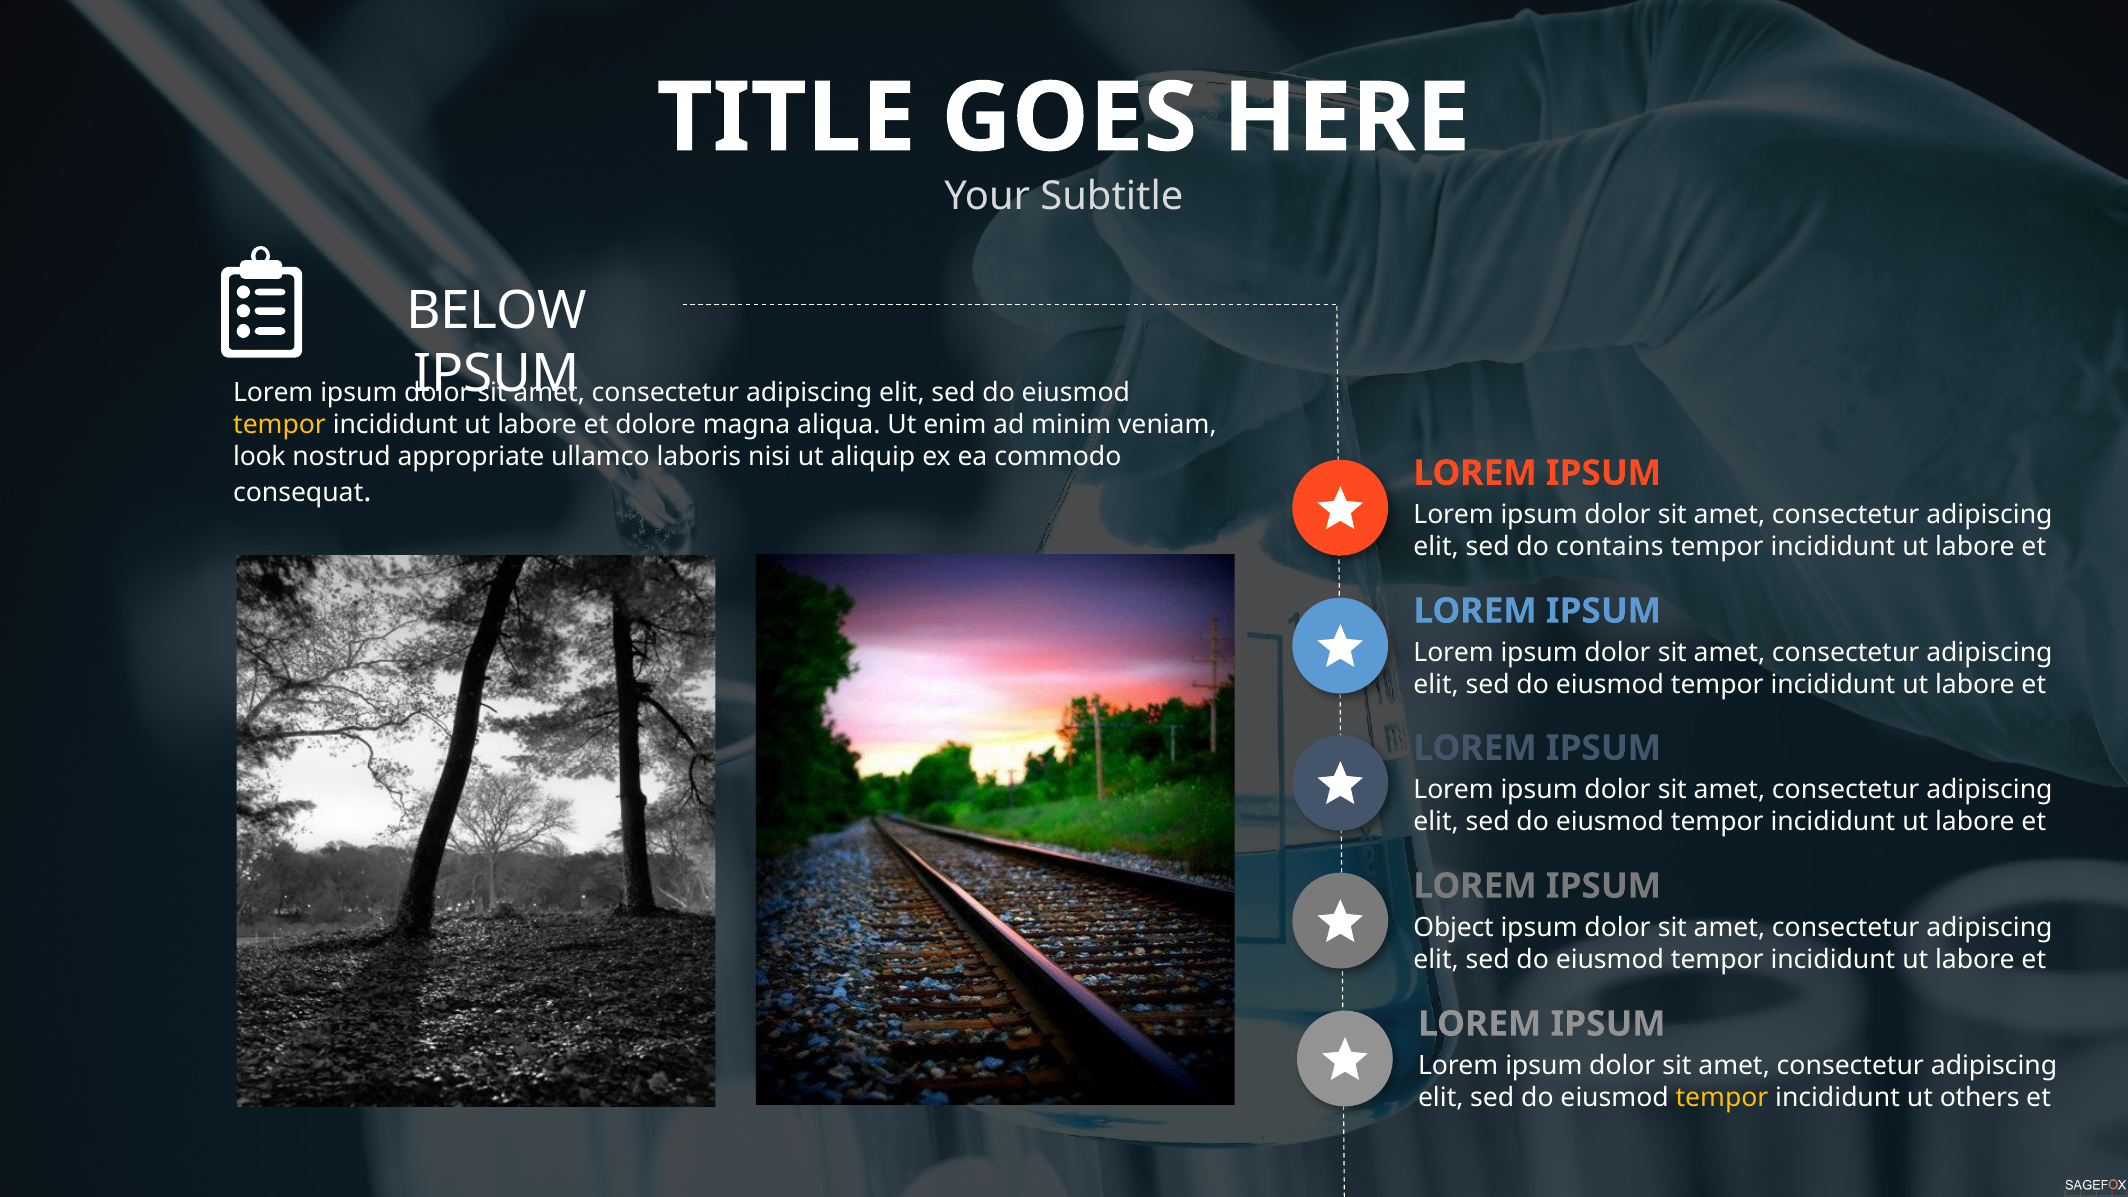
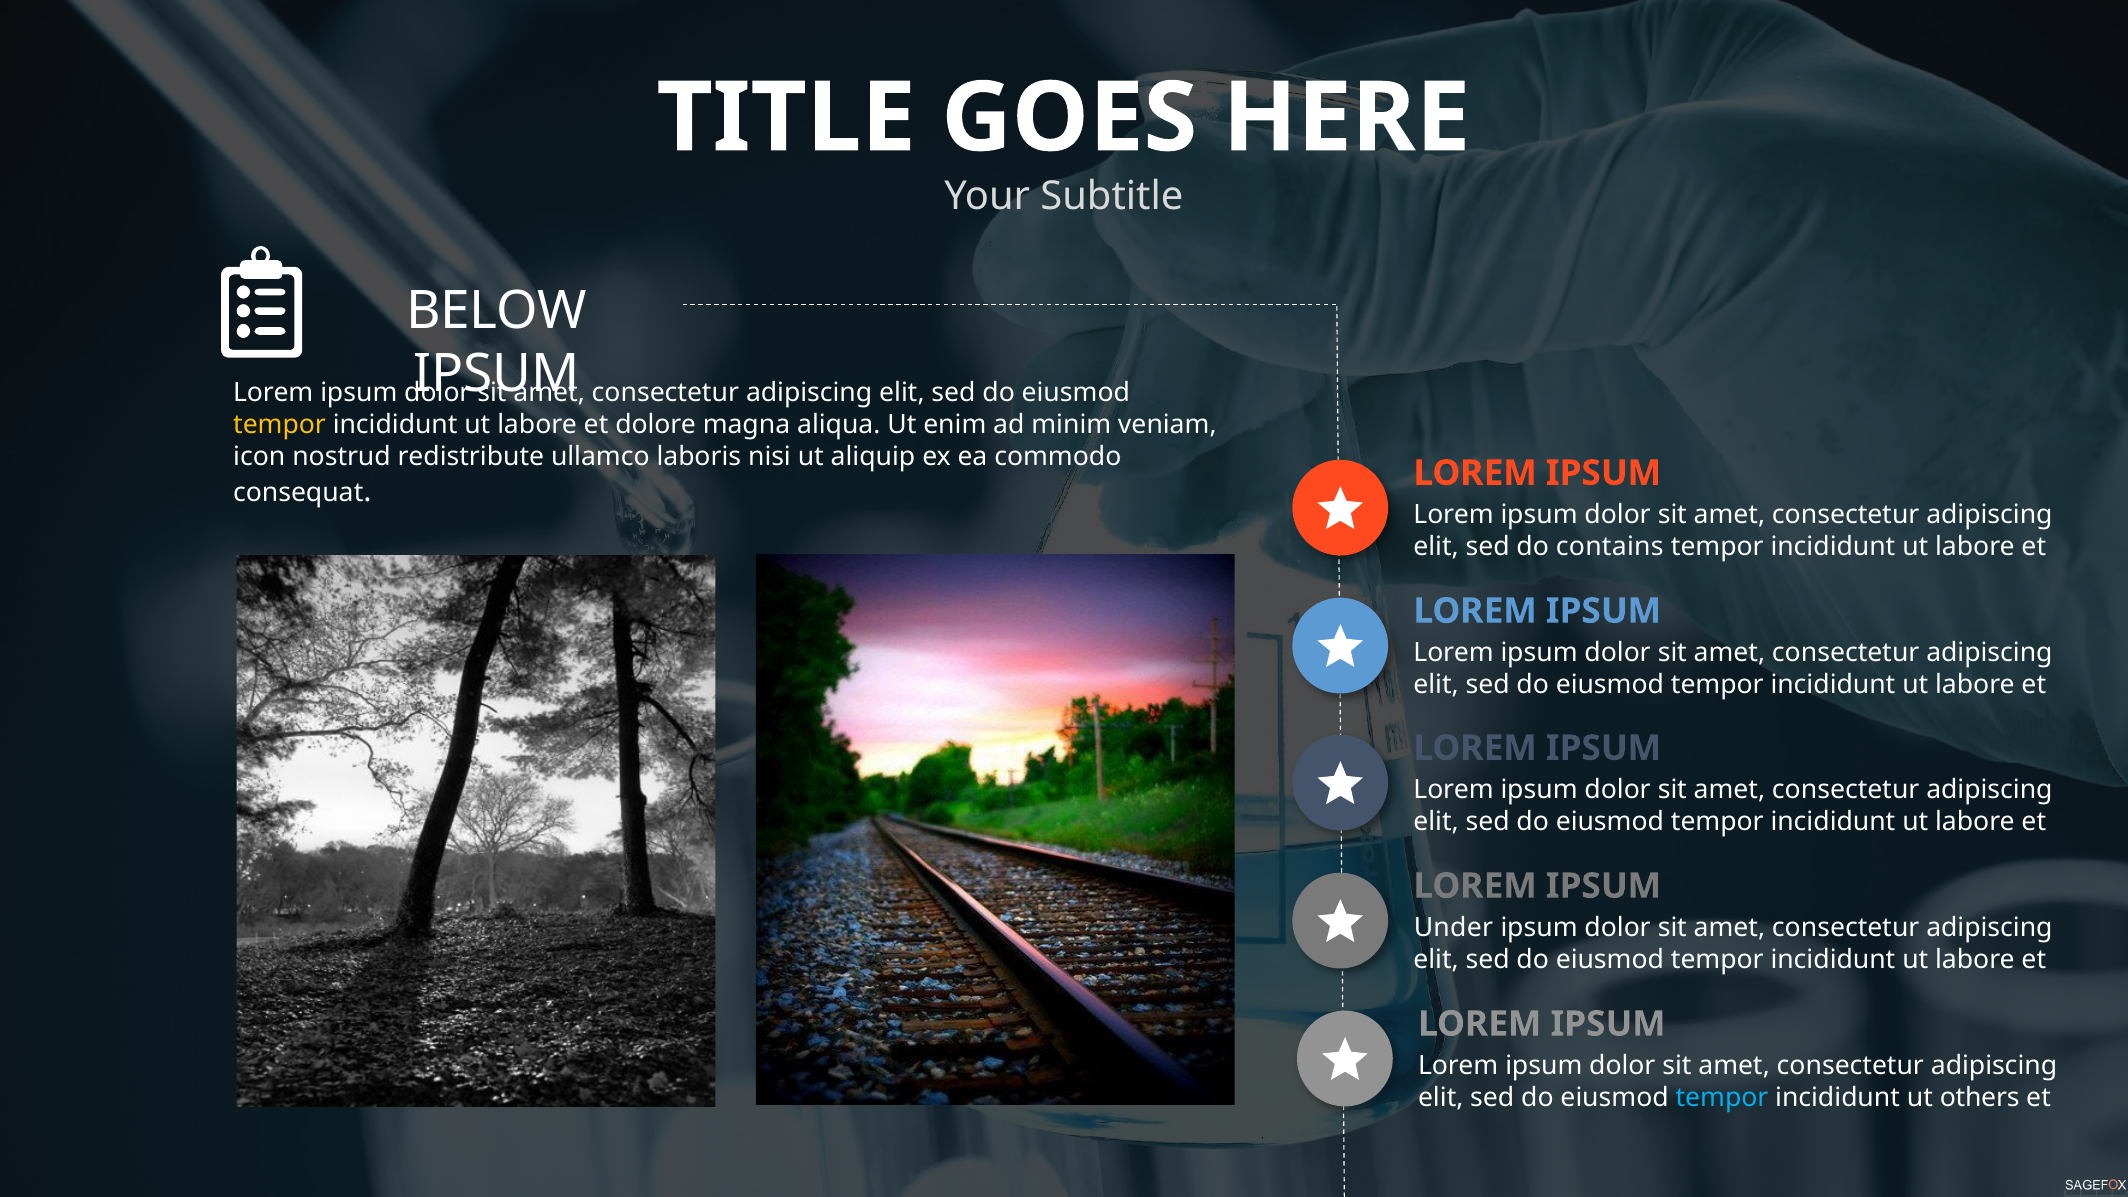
look: look -> icon
appropriate: appropriate -> redistribute
Object: Object -> Under
tempor at (1722, 1098) colour: yellow -> light blue
